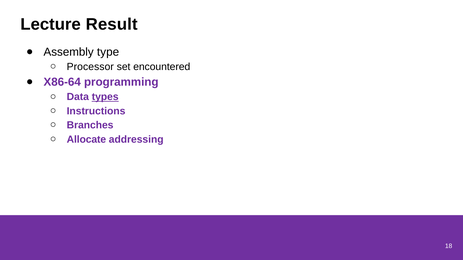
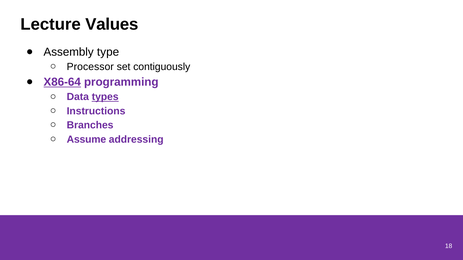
Result: Result -> Values
encountered: encountered -> contiguously
X86-64 underline: none -> present
Allocate: Allocate -> Assume
